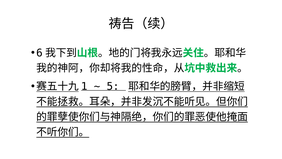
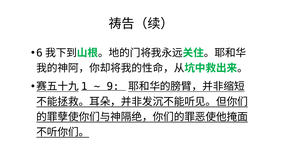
5: 5 -> 9
